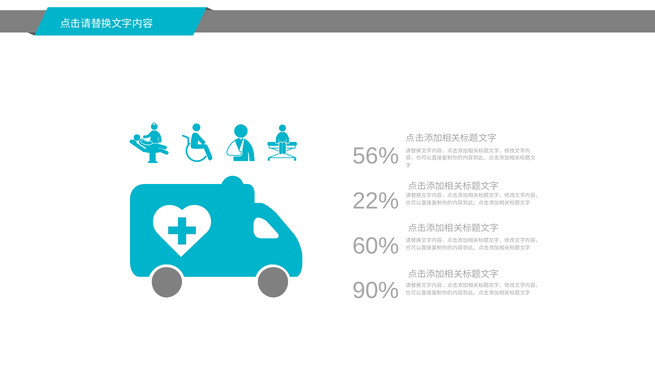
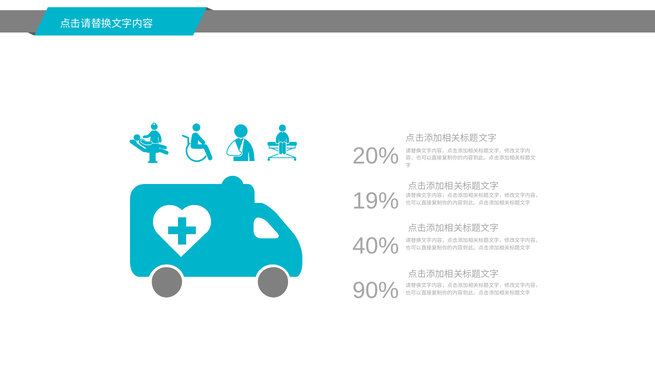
56%: 56% -> 20%
22%: 22% -> 19%
60%: 60% -> 40%
